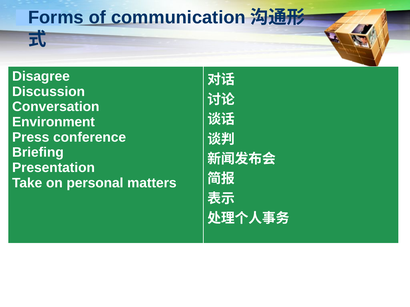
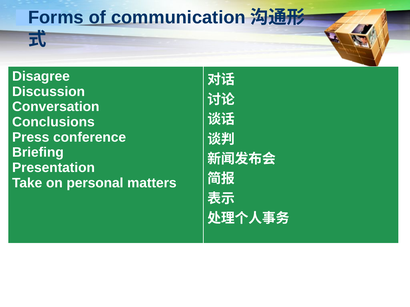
Environment: Environment -> Conclusions
